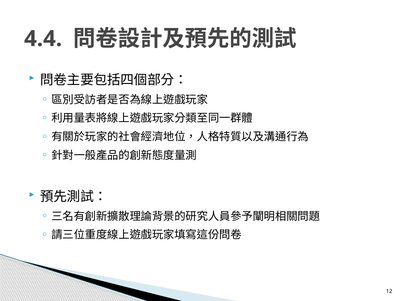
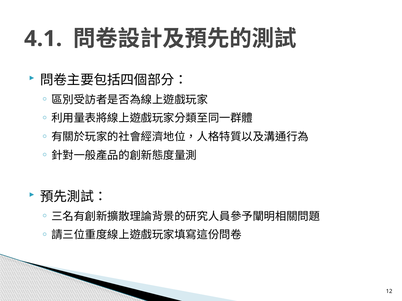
4.4: 4.4 -> 4.1
